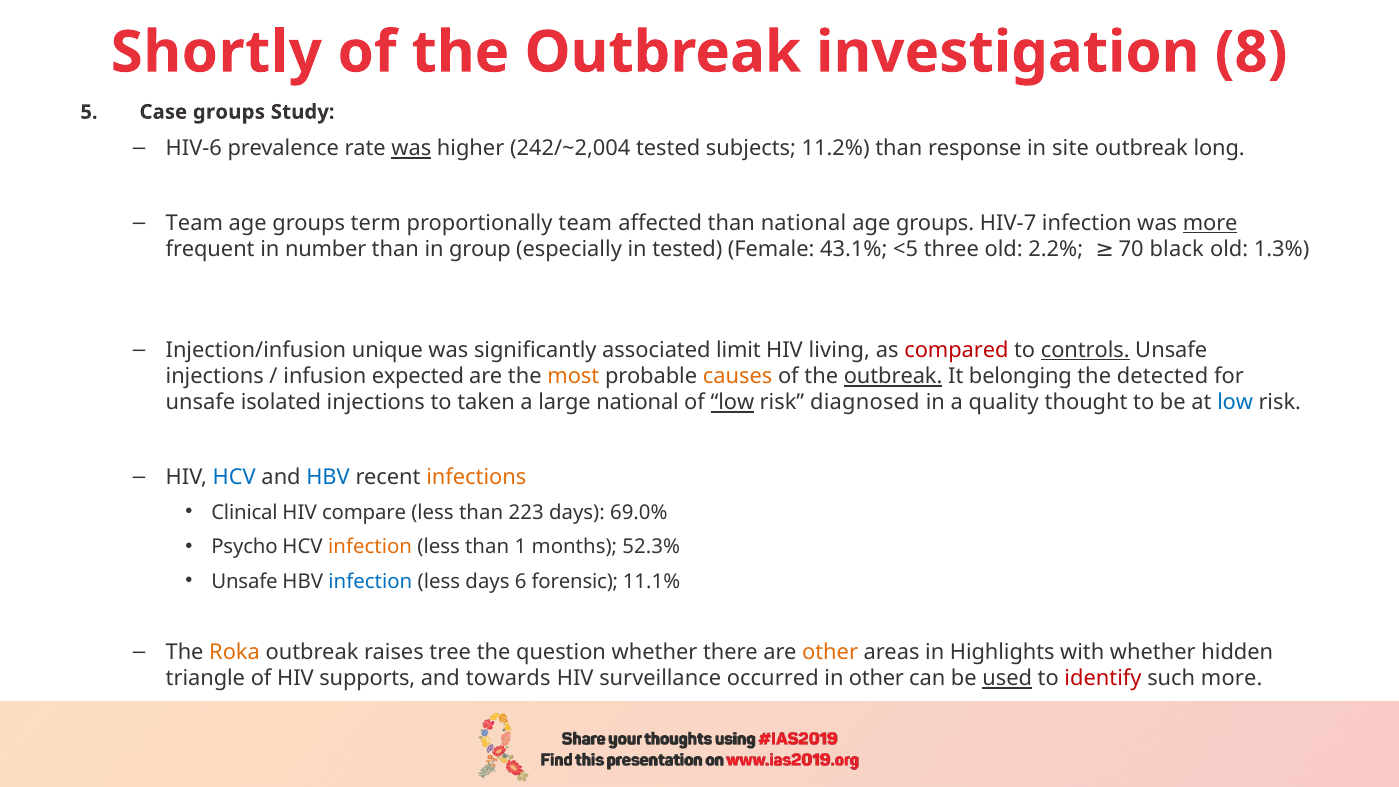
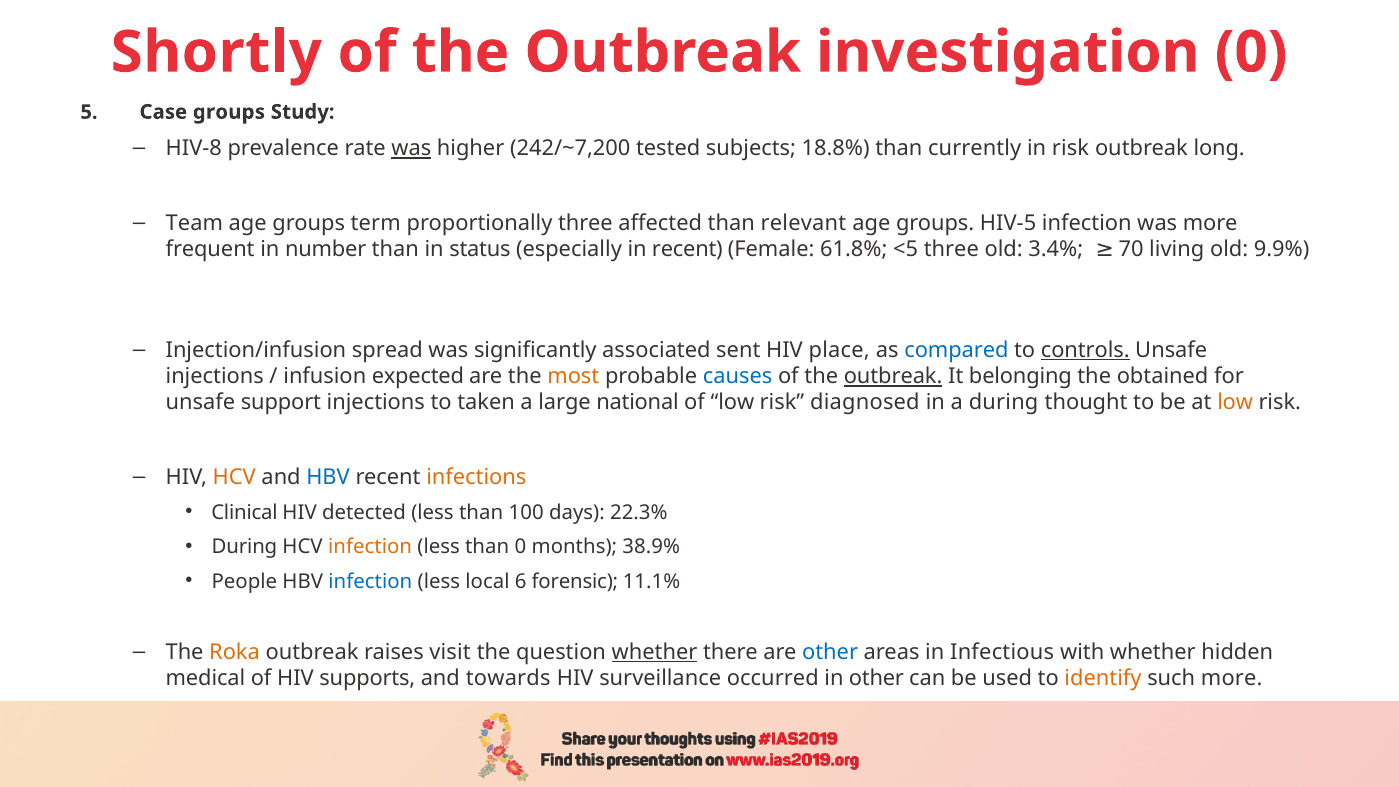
investigation 8: 8 -> 0
HIV-6: HIV-6 -> HIV-8
242/~2,004: 242/~2,004 -> 242/~7,200
11.2%: 11.2% -> 18.8%
response: response -> currently
in site: site -> risk
proportionally team: team -> three
than national: national -> relevant
HIV-7: HIV-7 -> HIV-5
more at (1210, 223) underline: present -> none
group: group -> status
in tested: tested -> recent
43.1%: 43.1% -> 61.8%
2.2%: 2.2% -> 3.4%
black: black -> living
1.3%: 1.3% -> 9.9%
unique: unique -> spread
limit: limit -> sent
living: living -> place
compared colour: red -> blue
causes colour: orange -> blue
detected: detected -> obtained
isolated: isolated -> support
low at (732, 403) underline: present -> none
a quality: quality -> during
low at (1235, 403) colour: blue -> orange
HCV at (234, 477) colour: blue -> orange
compare: compare -> detected
223: 223 -> 100
69.0%: 69.0% -> 22.3%
Psycho at (244, 547): Psycho -> During
than 1: 1 -> 0
52.3%: 52.3% -> 38.9%
Unsafe at (244, 581): Unsafe -> People
less days: days -> local
tree: tree -> visit
whether at (654, 652) underline: none -> present
other at (830, 652) colour: orange -> blue
Highlights: Highlights -> Infectious
triangle: triangle -> medical
used underline: present -> none
identify colour: red -> orange
